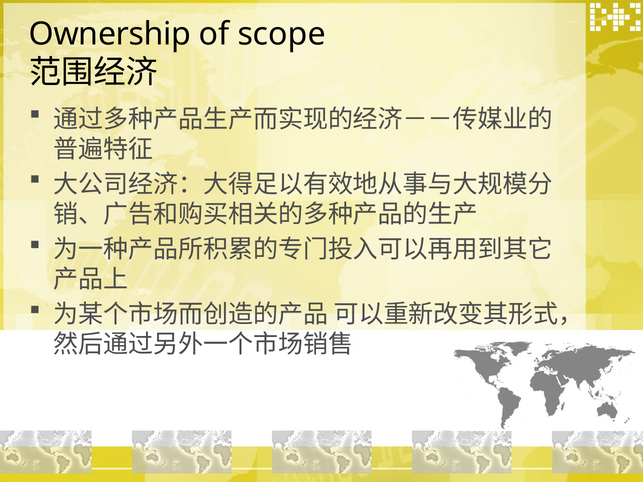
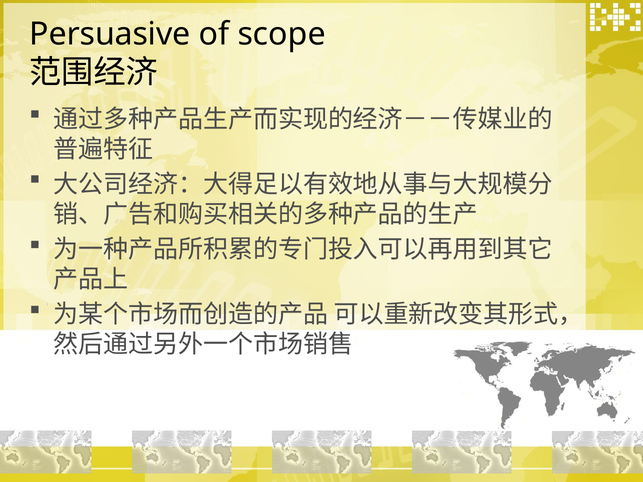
Ownership: Ownership -> Persuasive
